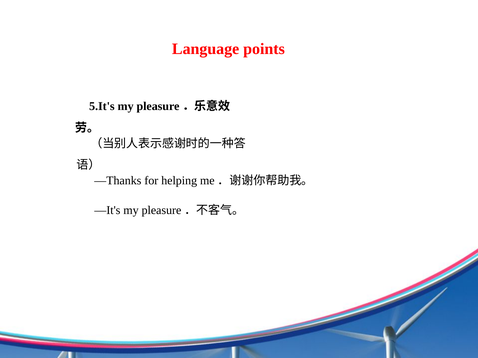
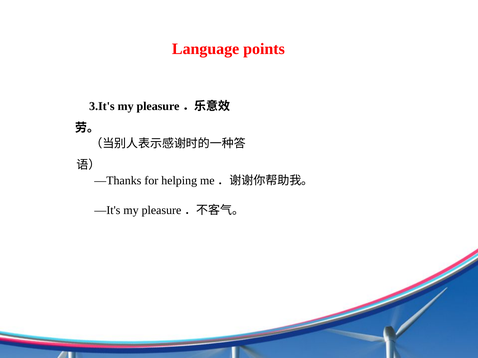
5.It's: 5.It's -> 3.It's
